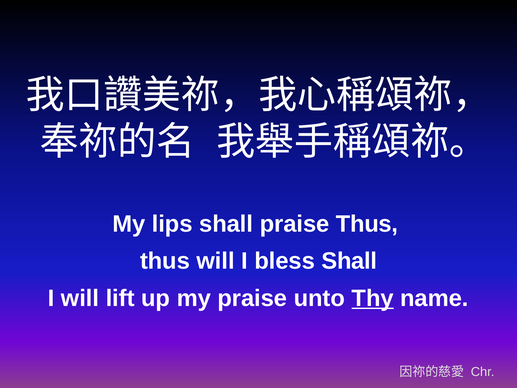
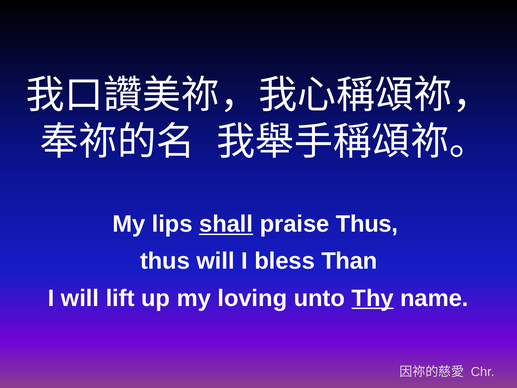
shall at (226, 224) underline: none -> present
bless Shall: Shall -> Than
my praise: praise -> loving
